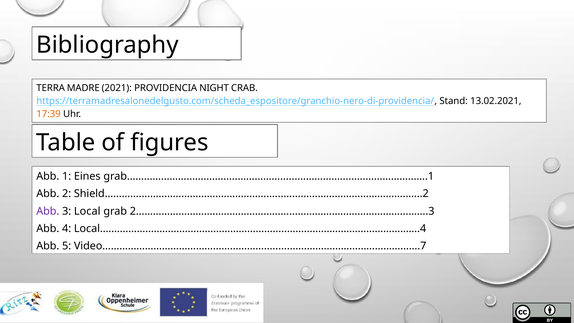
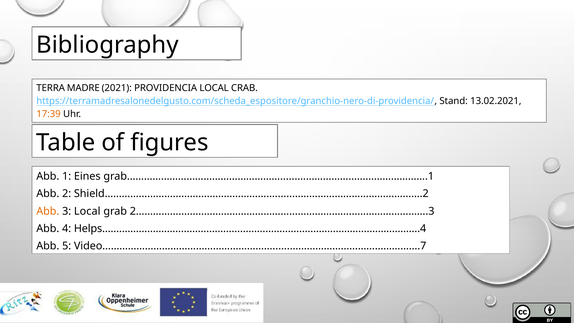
PROVIDENCIA NIGHT: NIGHT -> LOCAL
Abb at (48, 211) colour: purple -> orange
Local.……………………………………………………......……………………………………….4: Local.……………………………………………………......……………………………………….4 -> Helps.……………………………………………………......……………………………………….4
